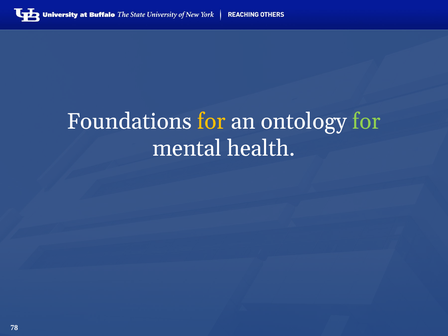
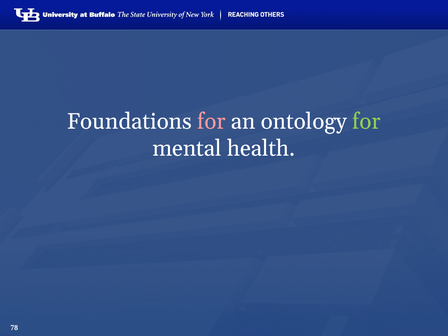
for at (211, 122) colour: yellow -> pink
